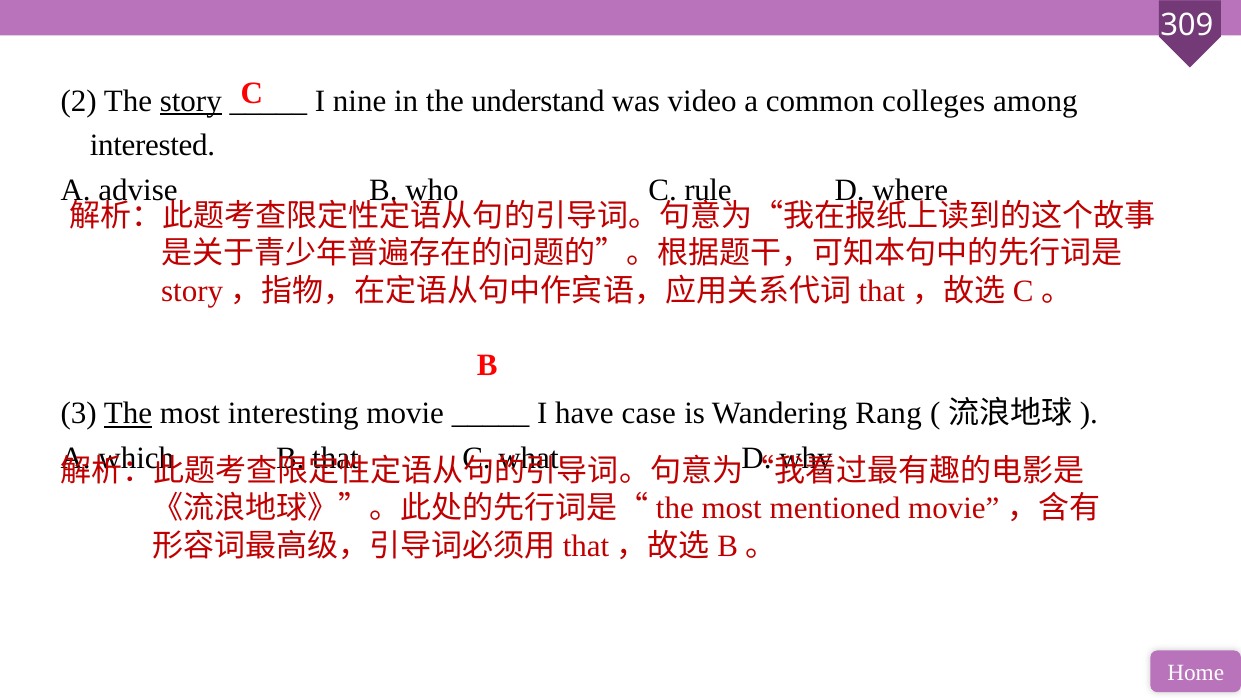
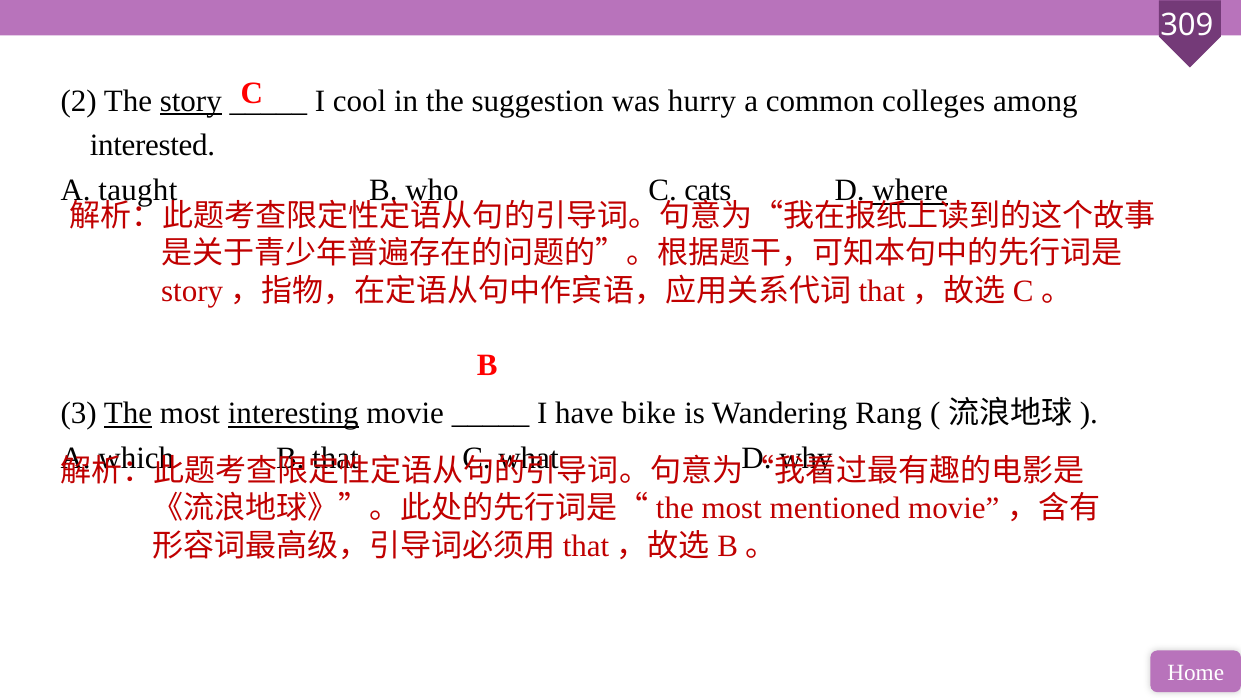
nine: nine -> cool
understand: understand -> suggestion
video: video -> hurry
advise: advise -> taught
rule: rule -> cats
where underline: none -> present
interesting underline: none -> present
case: case -> bike
